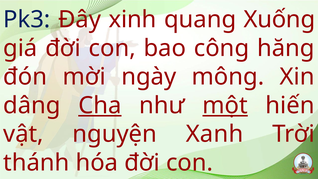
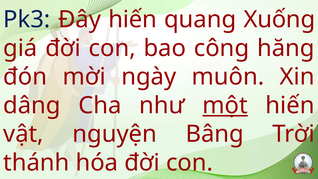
Đây xinh: xinh -> hiến
mông: mông -> muôn
Cha underline: present -> none
Xanh: Xanh -> Bâng
